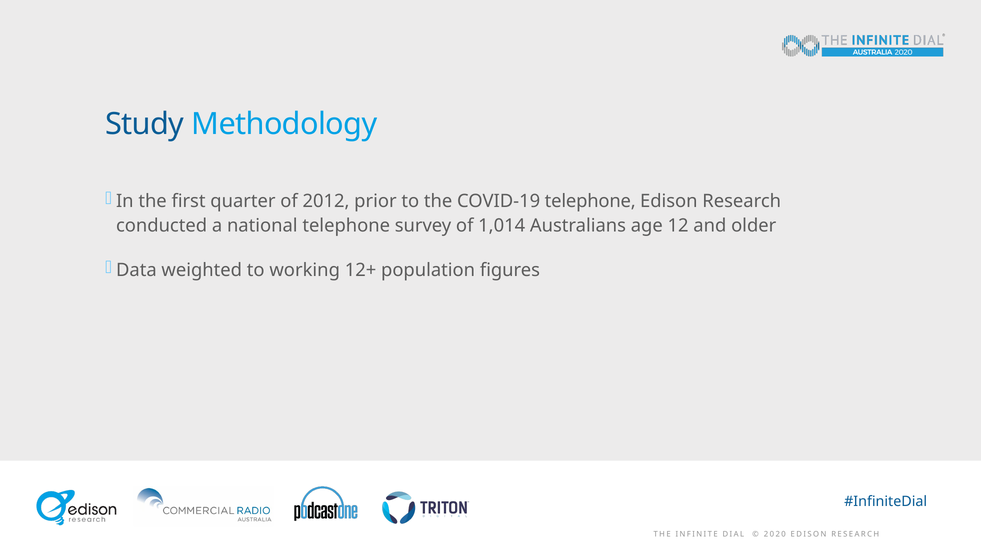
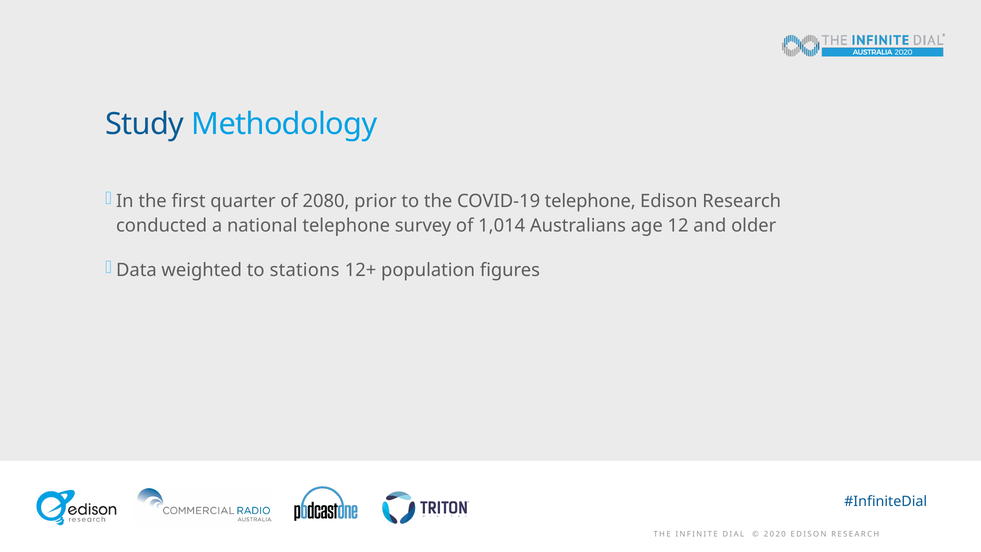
2012: 2012 -> 2080
working: working -> stations
